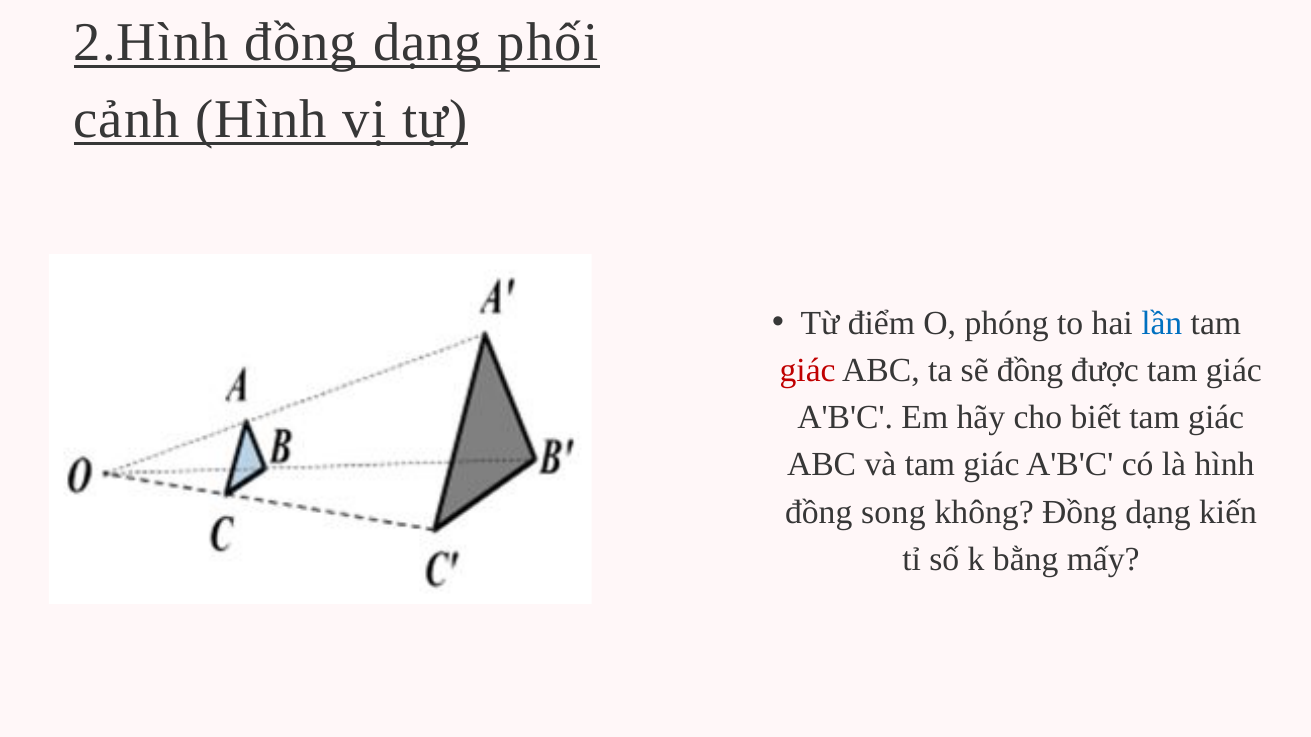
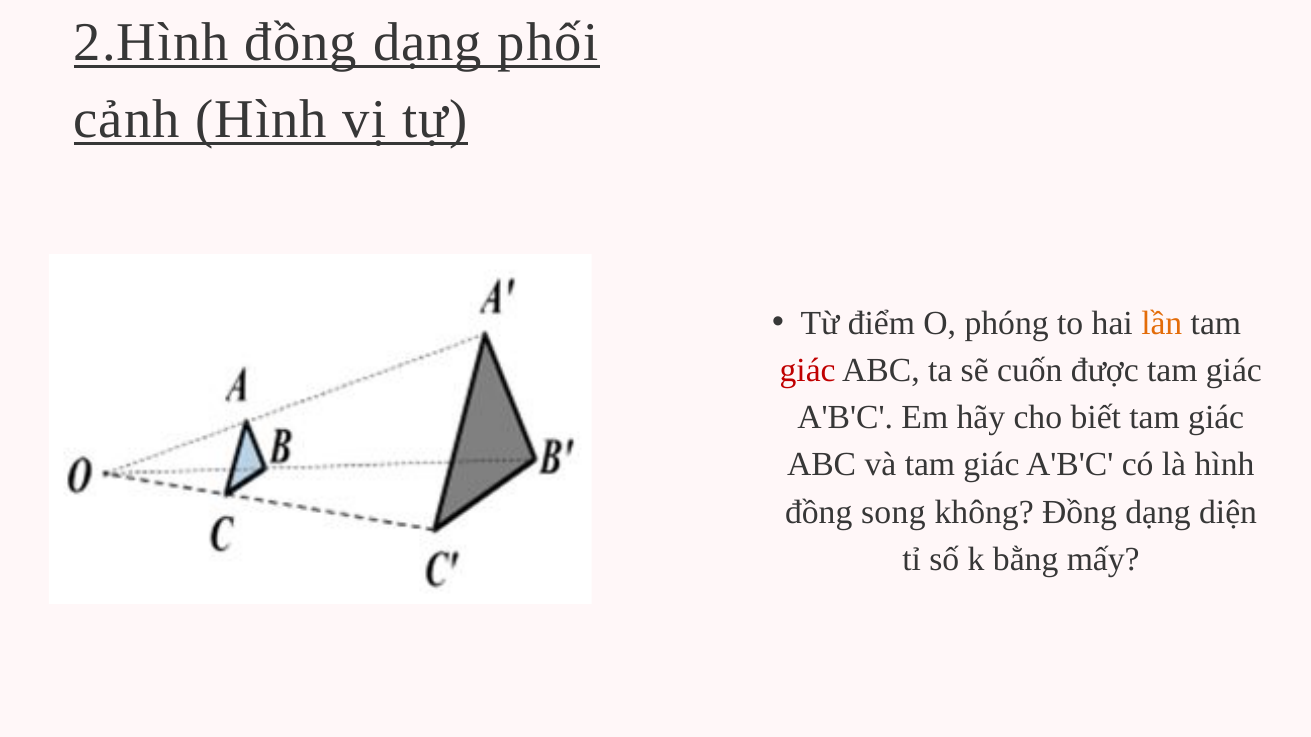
lần colour: blue -> orange
sẽ đồng: đồng -> cuốn
kiến: kiến -> diện
